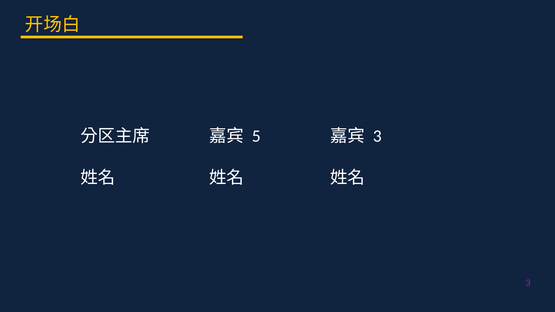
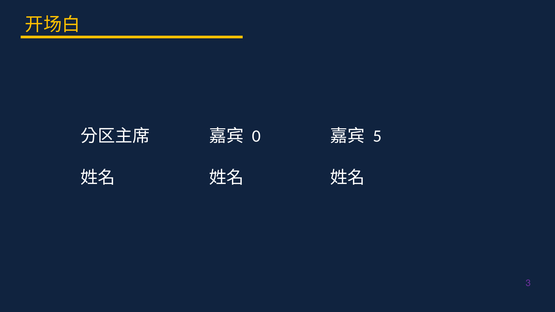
5: 5 -> 0
3 at (377, 136): 3 -> 5
